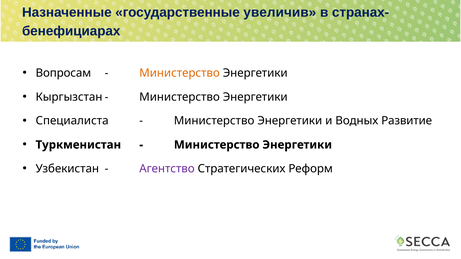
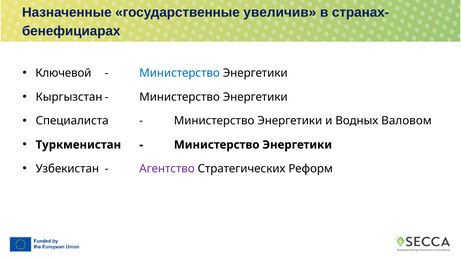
Вопросам: Вопросам -> Ключевой
Министерство at (180, 73) colour: orange -> blue
Развитие: Развитие -> Валовом
